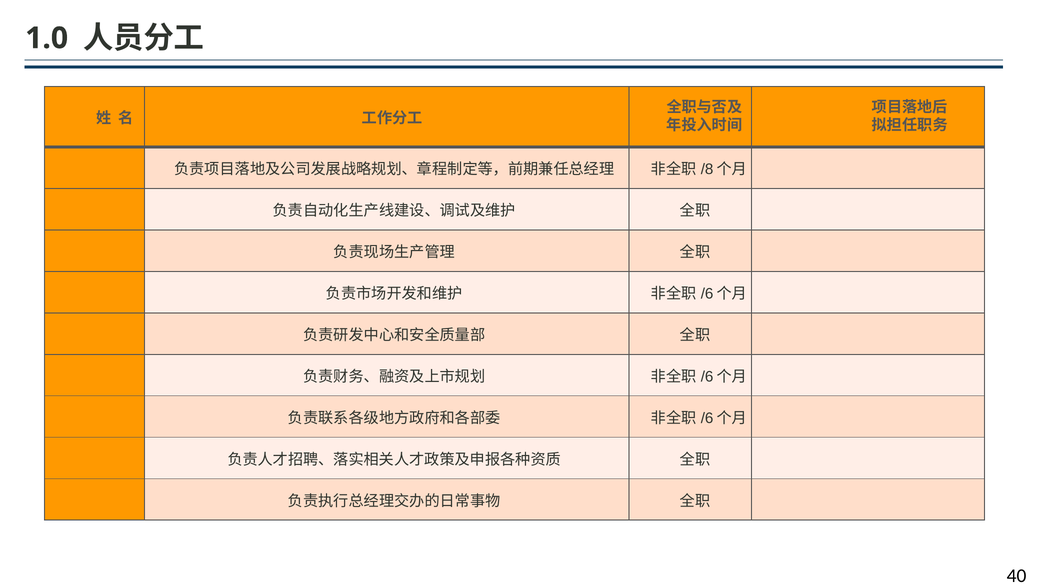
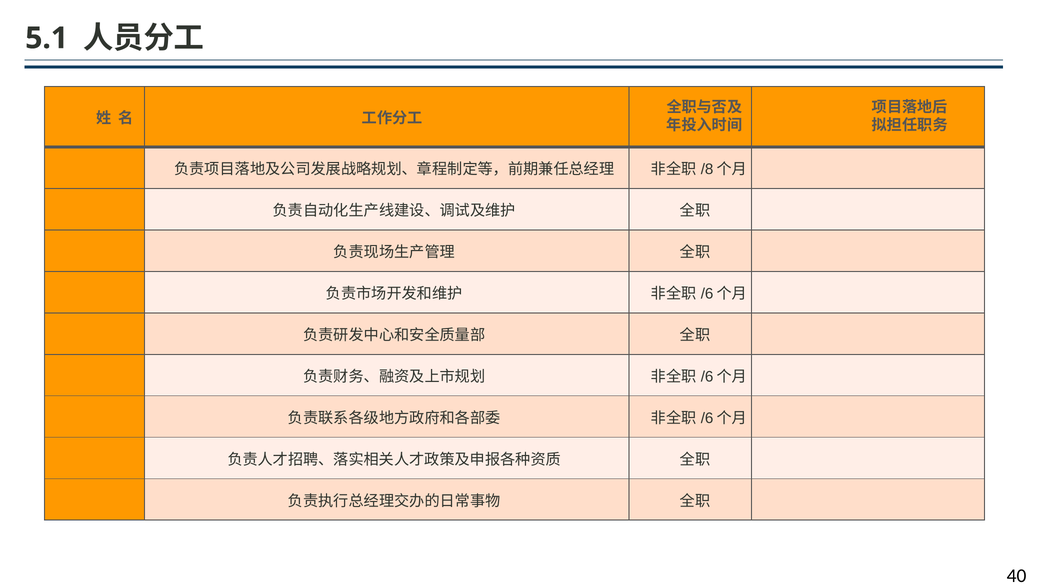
1.0: 1.0 -> 5.1
